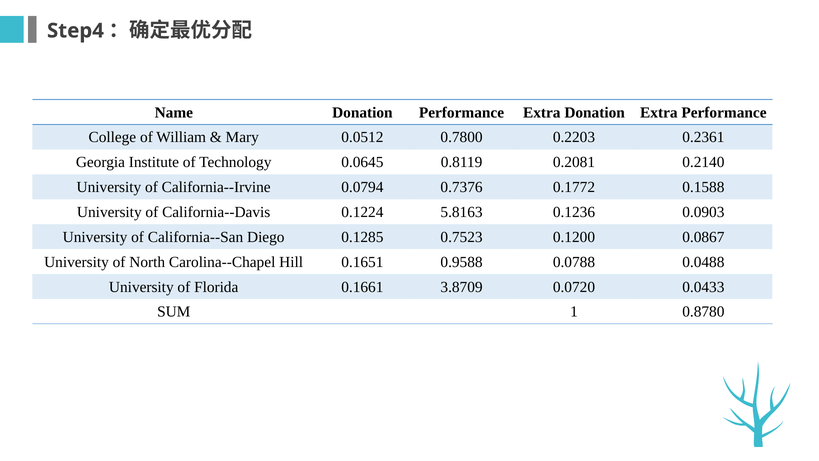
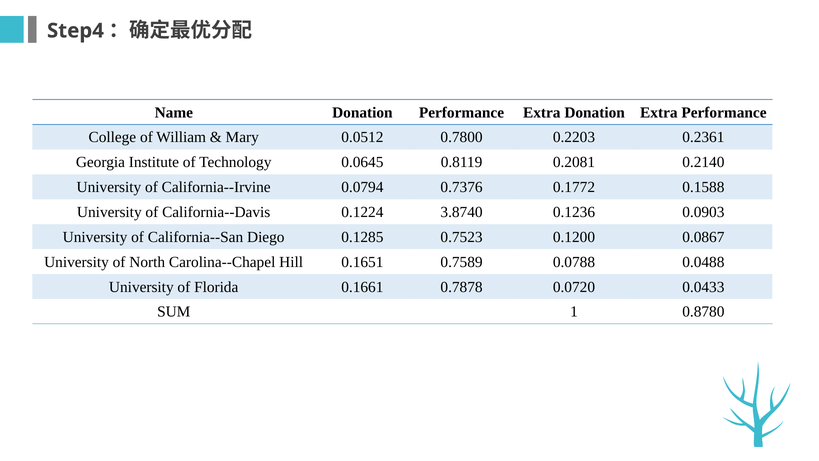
5.8163: 5.8163 -> 3.8740
0.9588: 0.9588 -> 0.7589
3.8709: 3.8709 -> 0.7878
